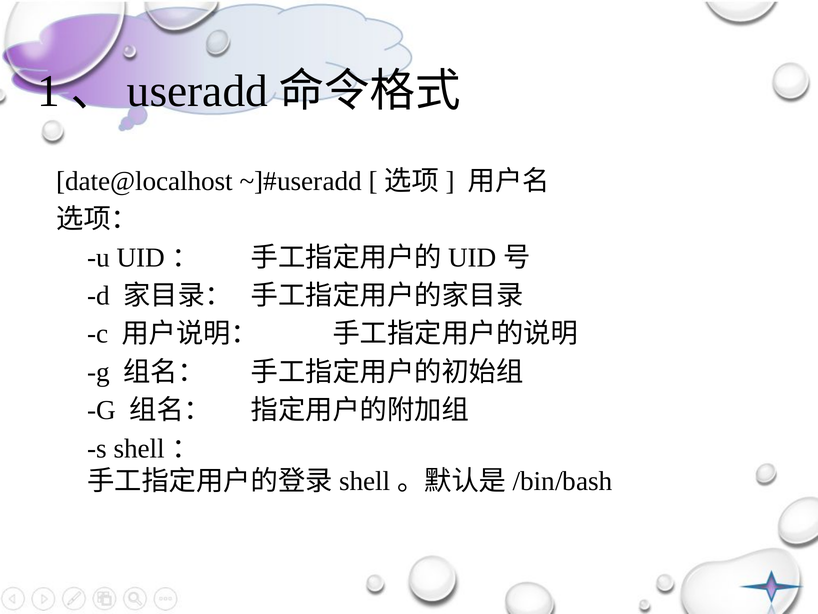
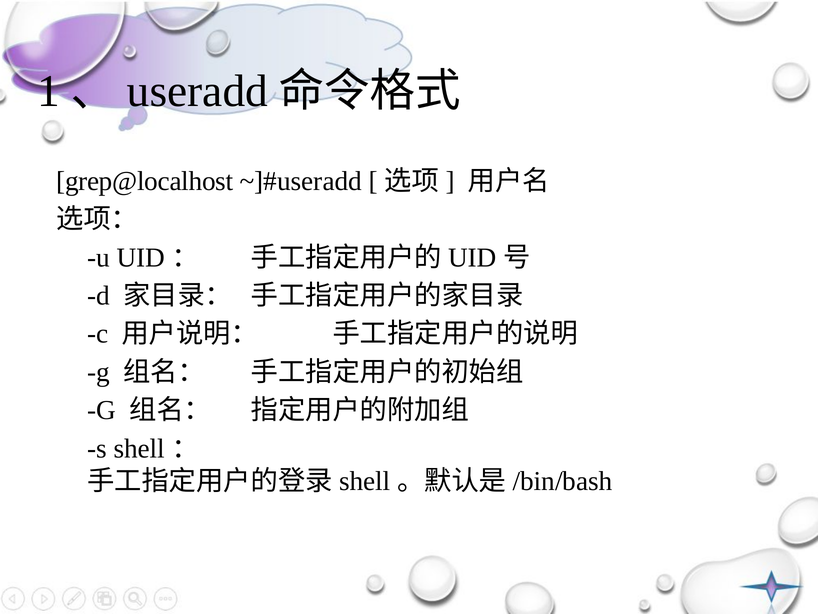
date@localhost: date@localhost -> grep@localhost
